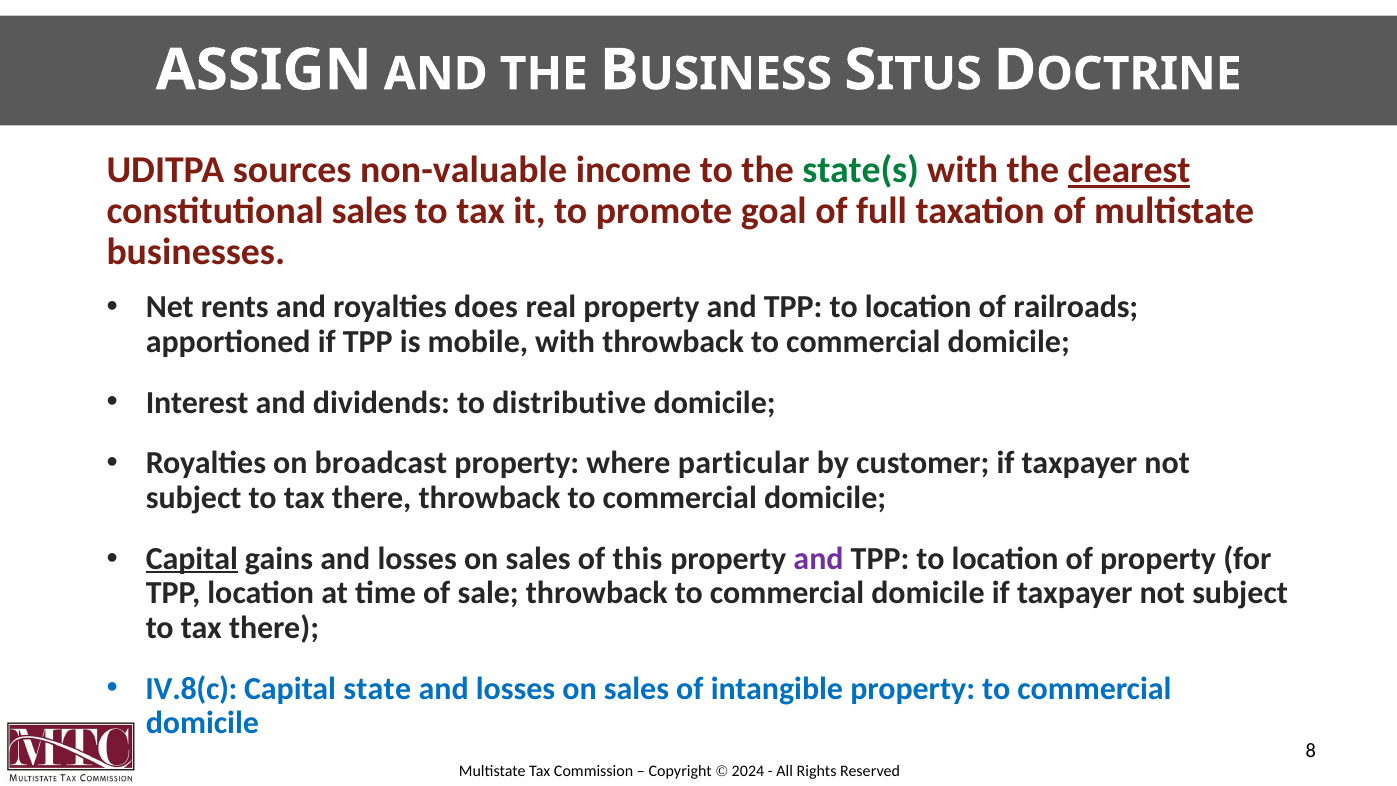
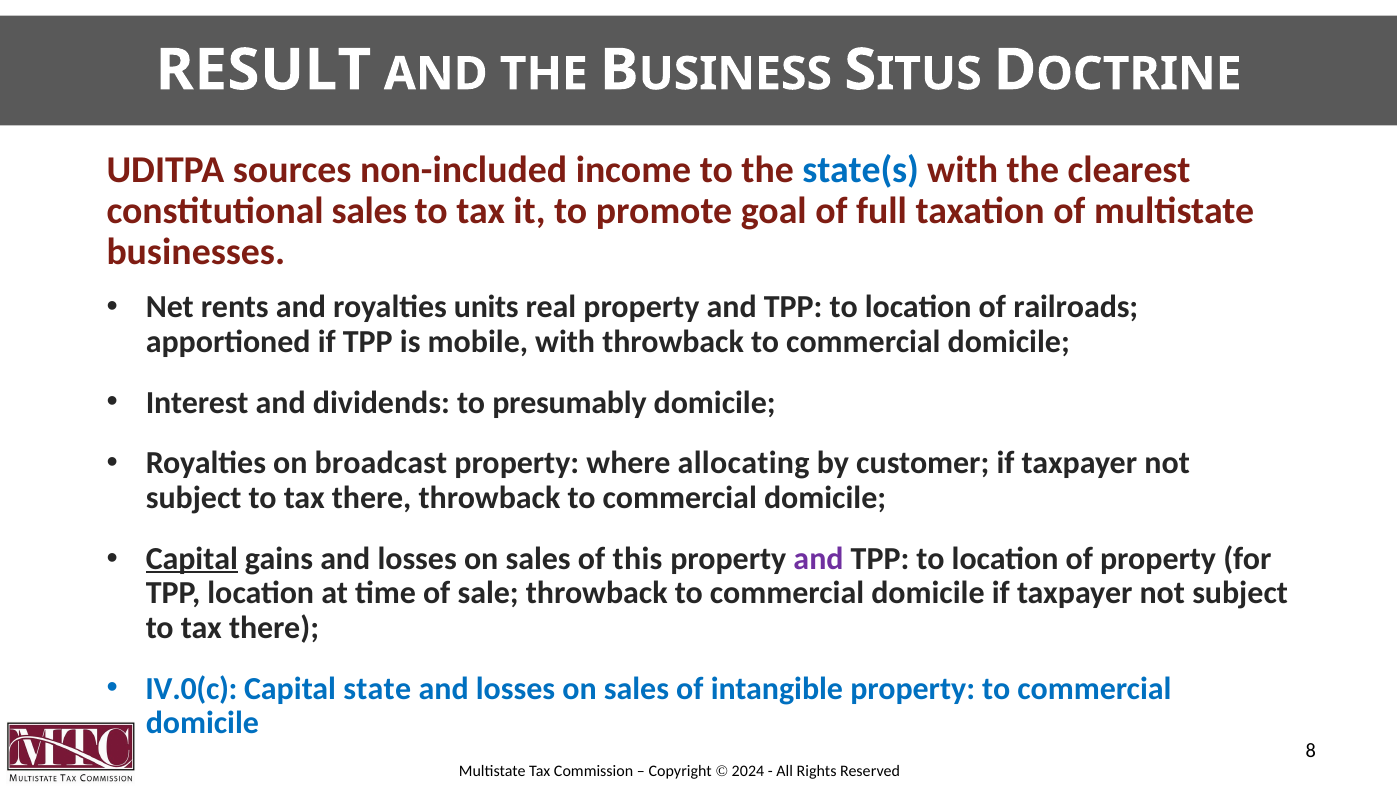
ASSIGN: ASSIGN -> RESULT
non-valuable: non-valuable -> non-included
state(s colour: green -> blue
clearest underline: present -> none
does: does -> units
distributive: distributive -> presumably
particular: particular -> allocating
IV.8(c: IV.8(c -> IV.0(c
